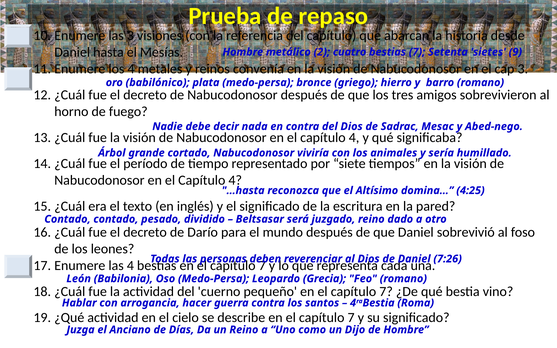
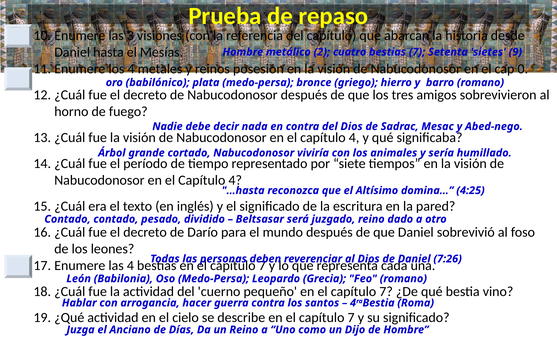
convenía: convenía -> posesión
cap 3: 3 -> 0
